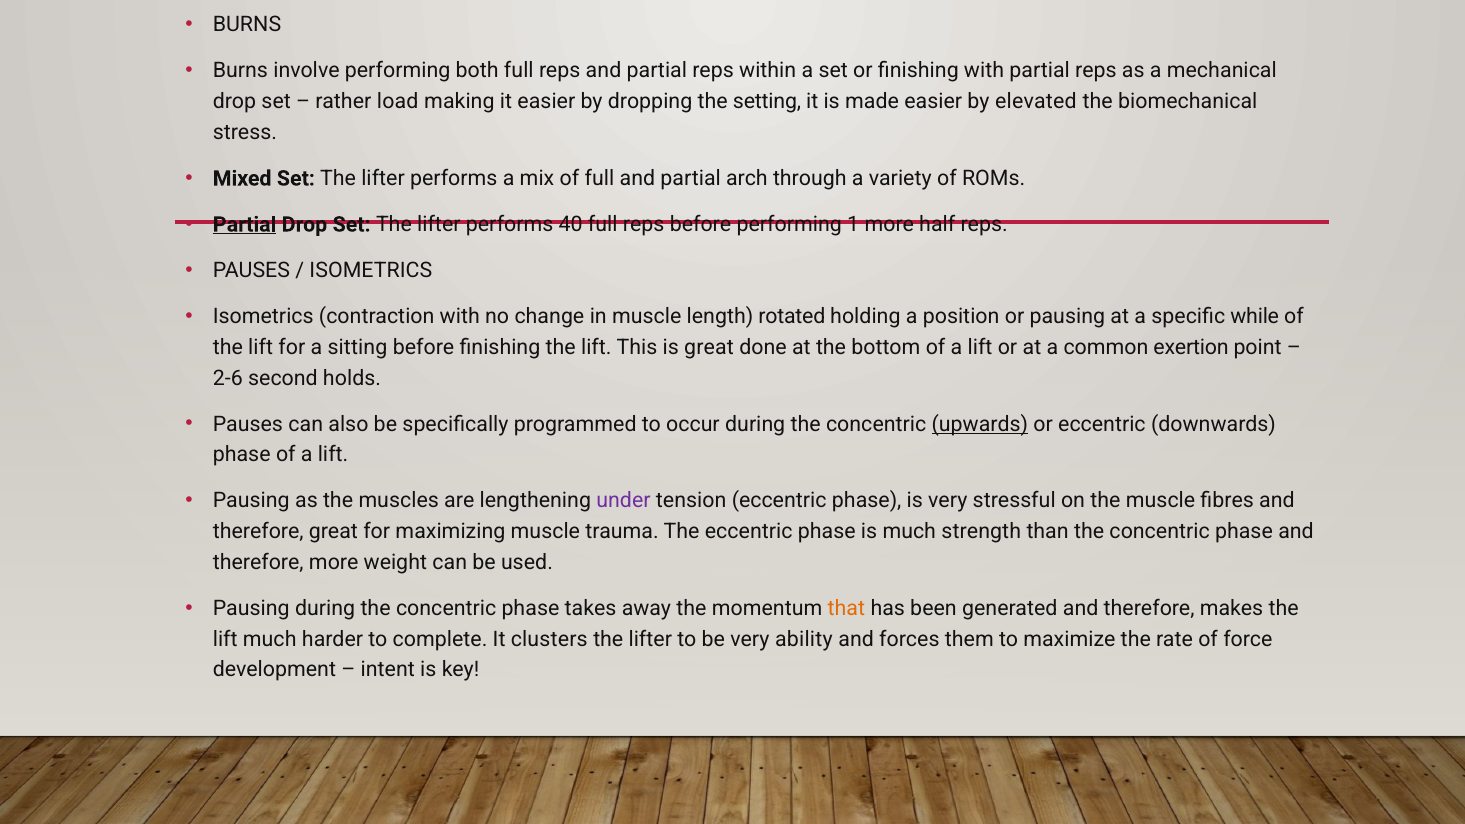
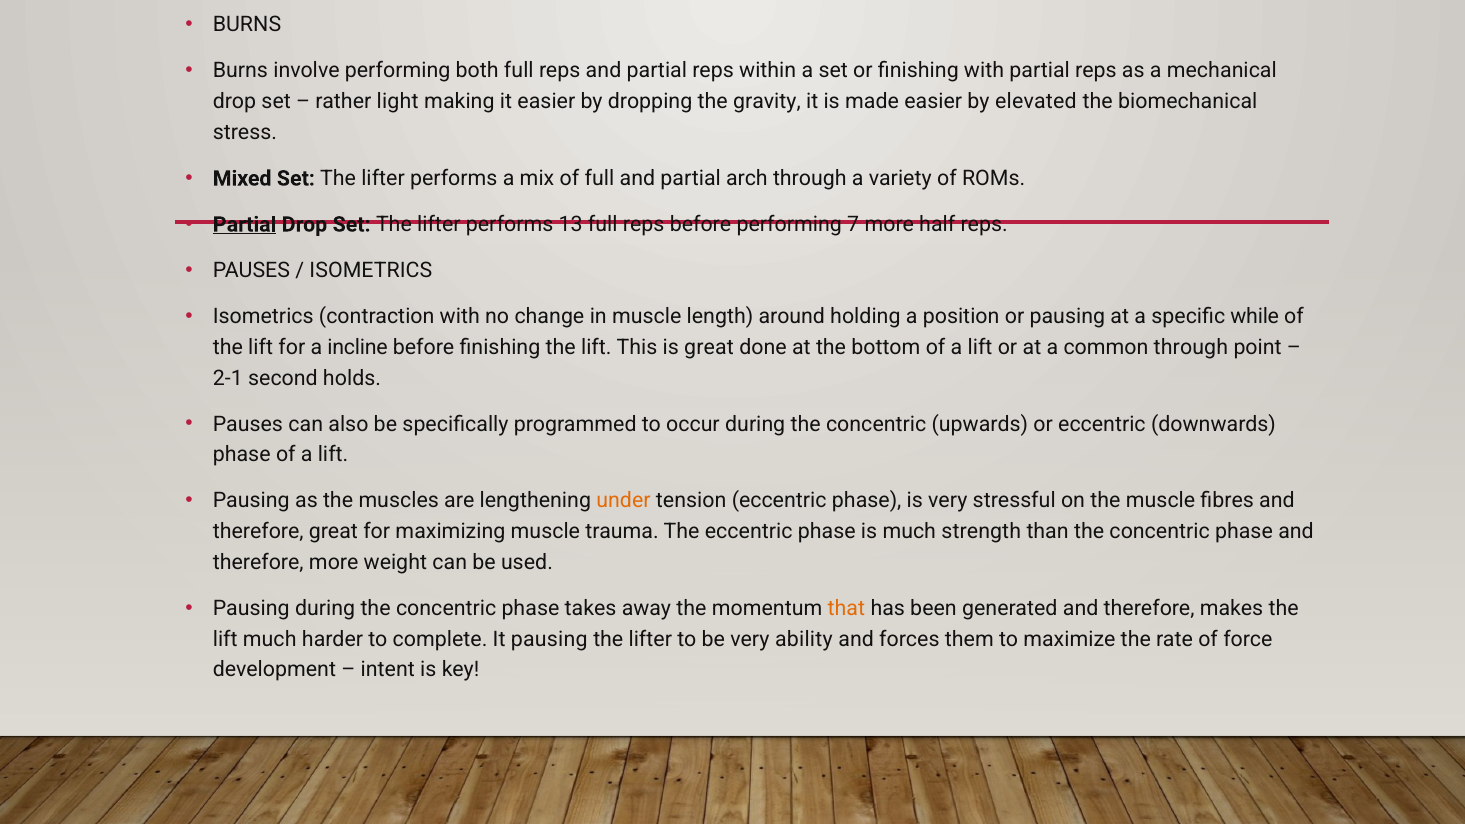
load: load -> light
setting: setting -> gravity
40: 40 -> 13
1: 1 -> 7
rotated: rotated -> around
sitting: sitting -> incline
common exertion: exertion -> through
2-6: 2-6 -> 2-1
upwards underline: present -> none
under colour: purple -> orange
It clusters: clusters -> pausing
